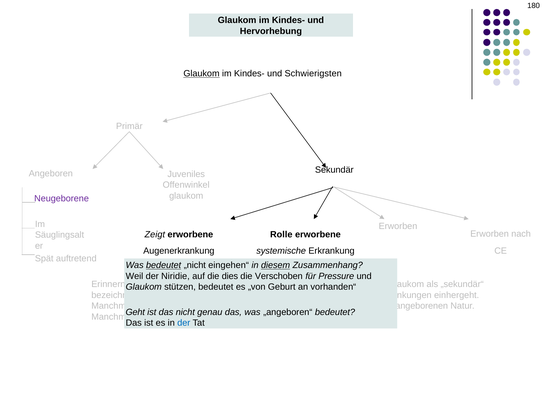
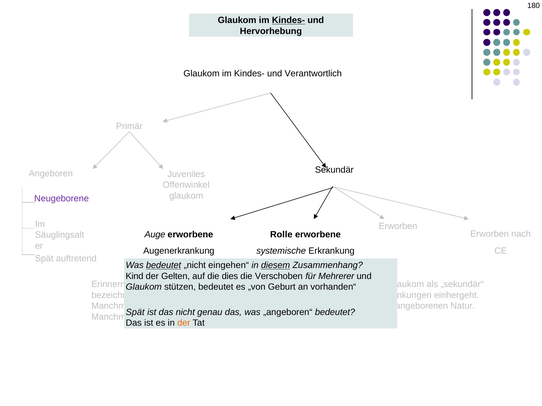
Kindes- at (288, 20) underline: none -> present
Glaukom at (202, 74) underline: present -> none
Schwierigsten: Schwierigsten -> Verantwortlich
Zeigt: Zeigt -> Auge
Weil: Weil -> Kind
Niridie: Niridie -> Gelten
Pressure: Pressure -> Mehrerer
Geht at (135, 313): Geht -> Spät
der at (184, 323) colour: blue -> orange
